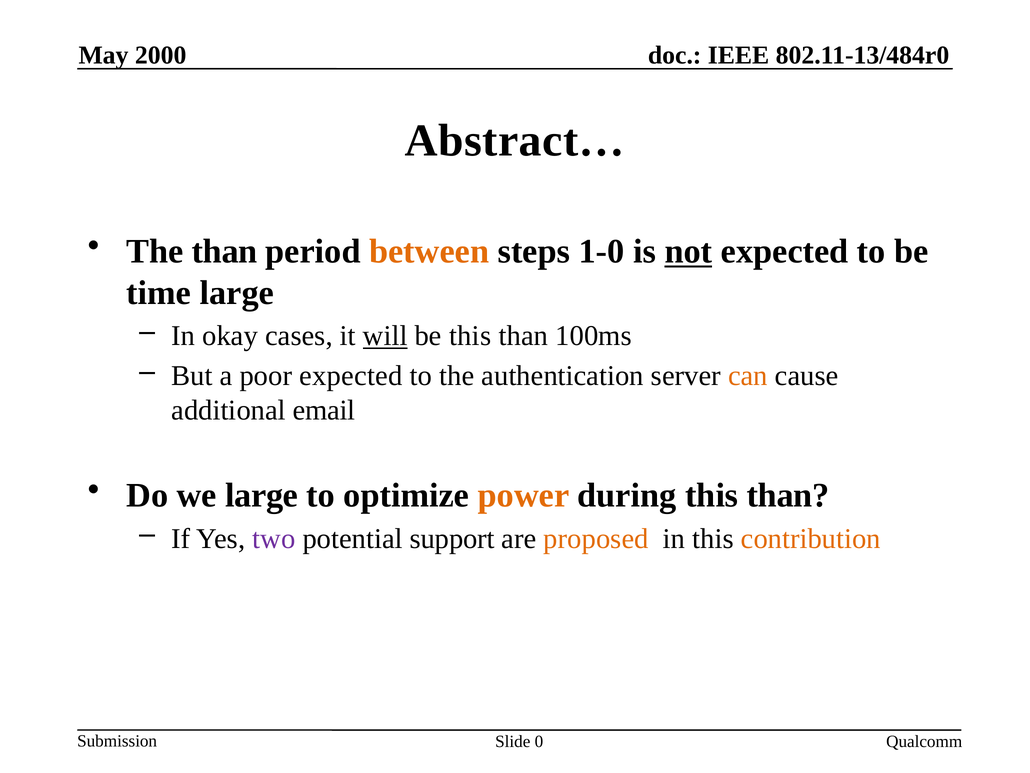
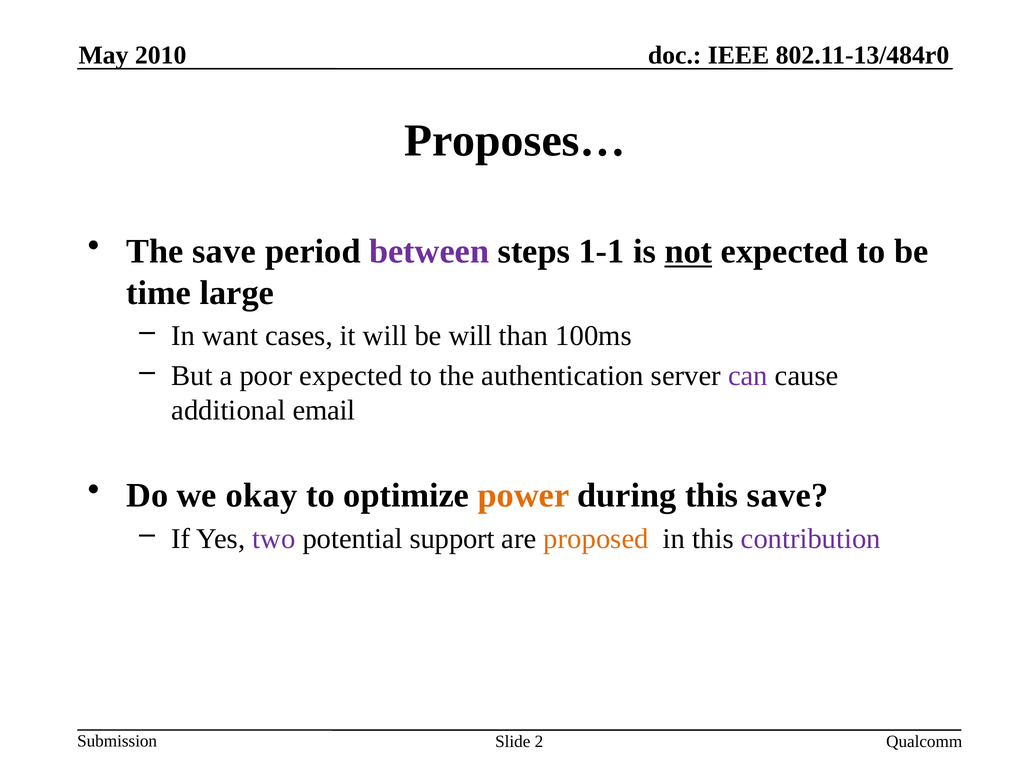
2000: 2000 -> 2010
Abstract…: Abstract… -> Proposes…
The than: than -> save
between colour: orange -> purple
1-0: 1-0 -> 1-1
okay: okay -> want
will at (385, 336) underline: present -> none
be this: this -> will
can colour: orange -> purple
we large: large -> okay
during this than: than -> save
contribution colour: orange -> purple
0: 0 -> 2
